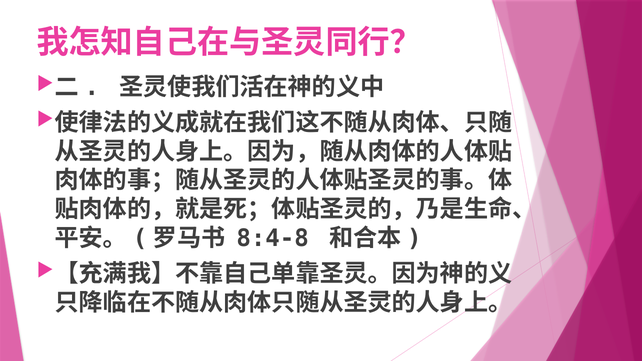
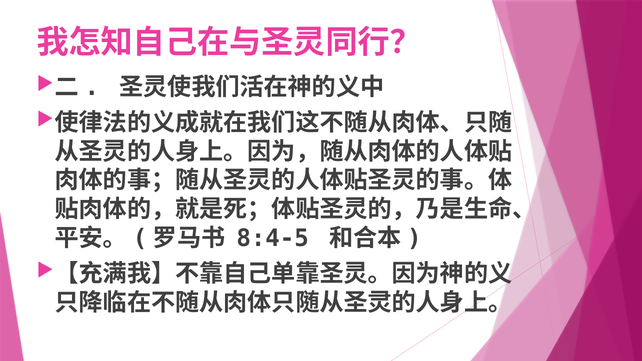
8:4-8: 8:4-8 -> 8:4-5
